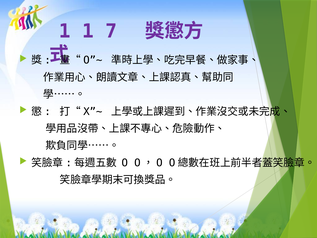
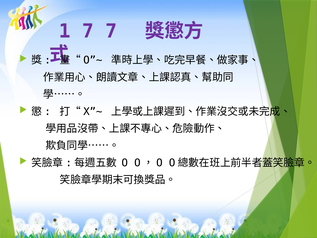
1 1: 1 -> 7
